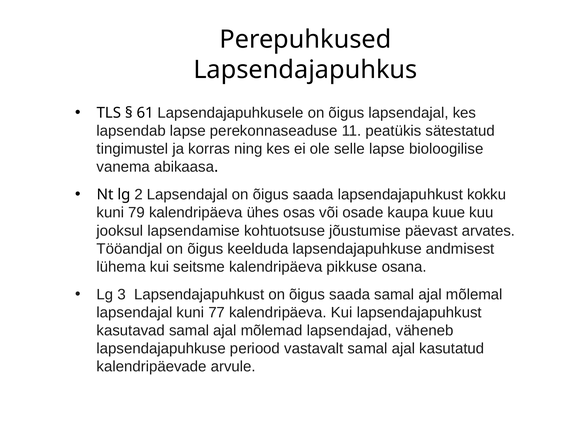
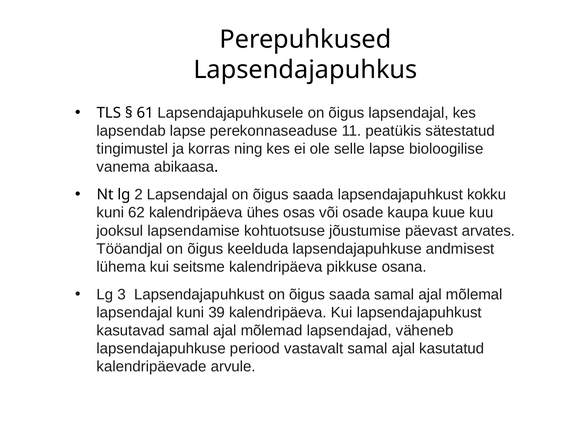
79: 79 -> 62
77: 77 -> 39
